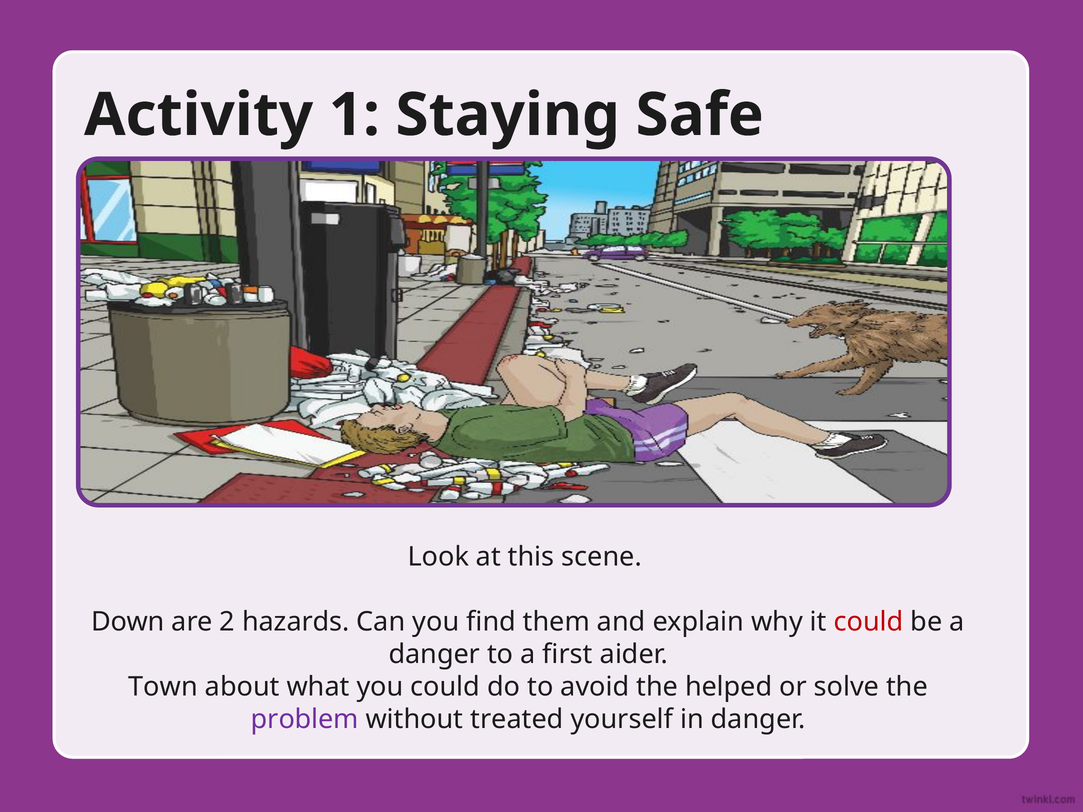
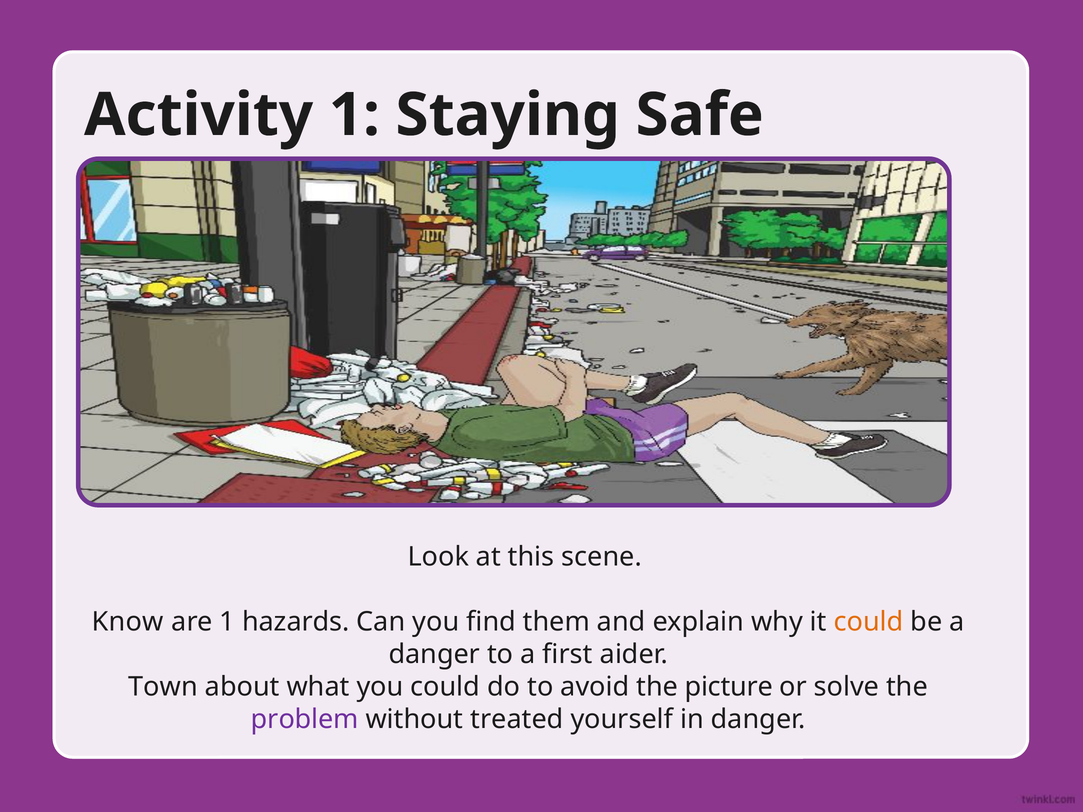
Down: Down -> Know
are 2: 2 -> 1
could at (869, 622) colour: red -> orange
helped: helped -> picture
